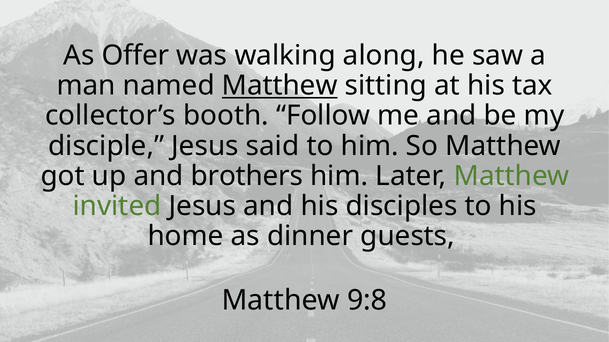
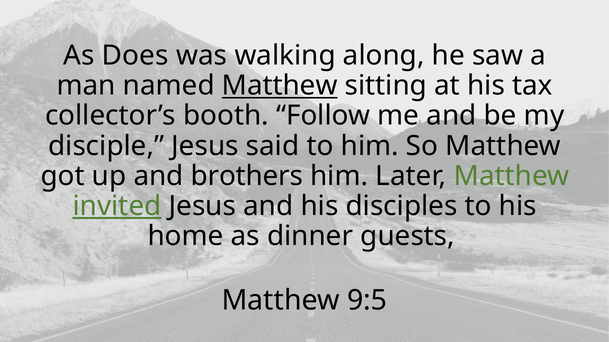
Offer: Offer -> Does
invited underline: none -> present
9:8: 9:8 -> 9:5
